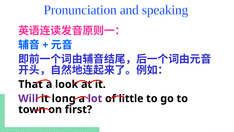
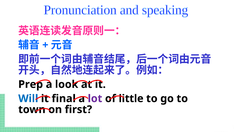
That: That -> Prep
Will colour: purple -> blue
long: long -> final
